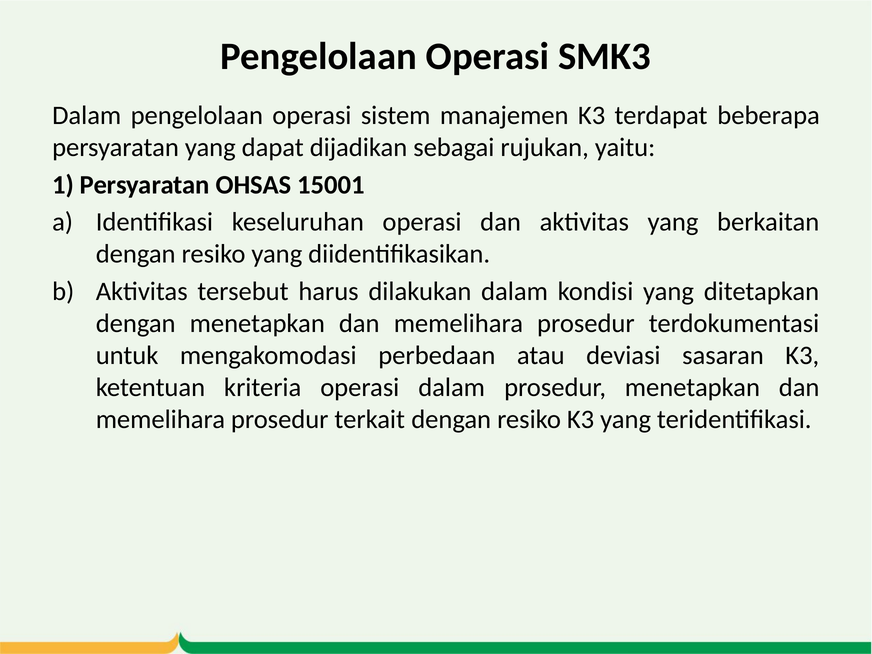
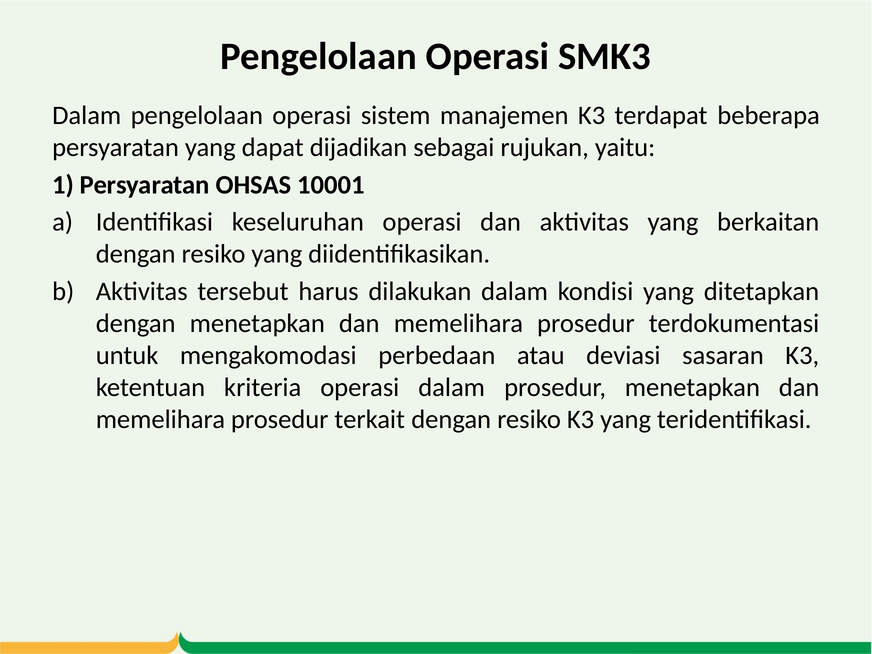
15001: 15001 -> 10001
